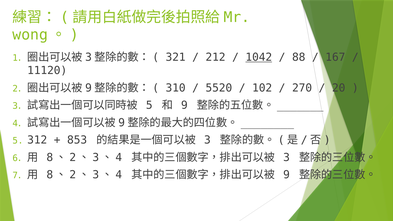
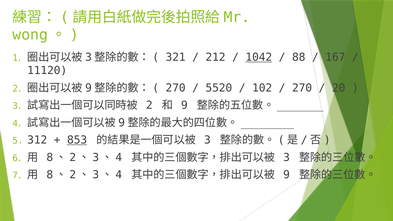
310 at (176, 88): 310 -> 270
5 at (149, 105): 5 -> 2
853 underline: none -> present
